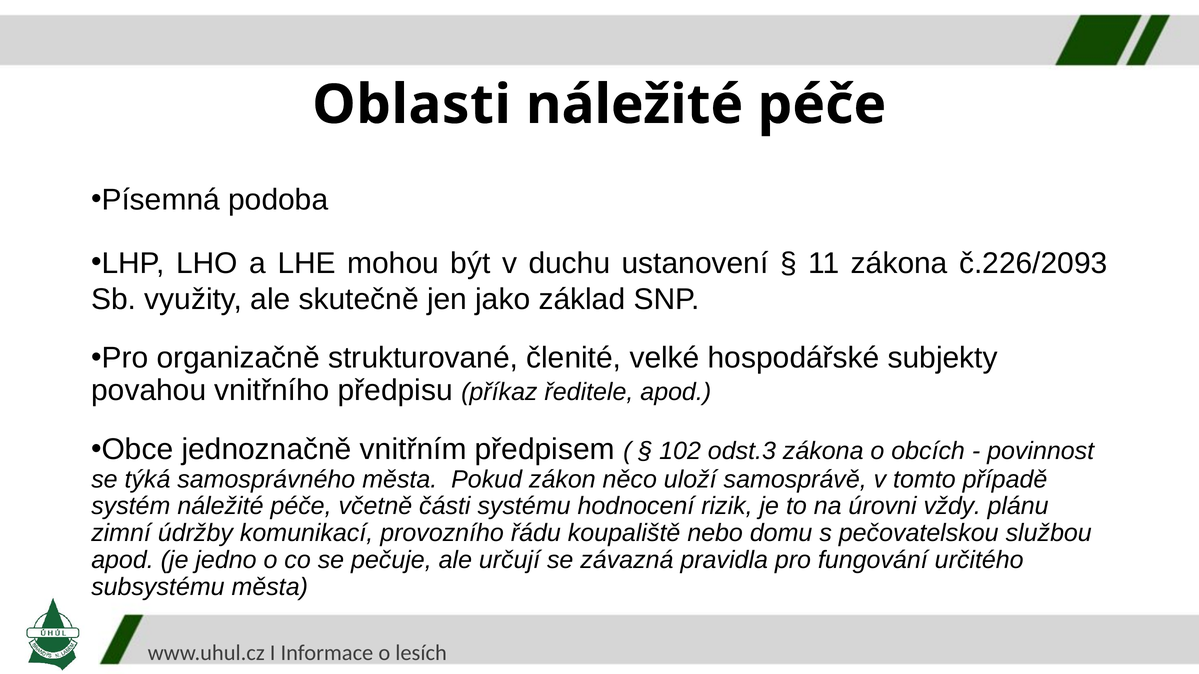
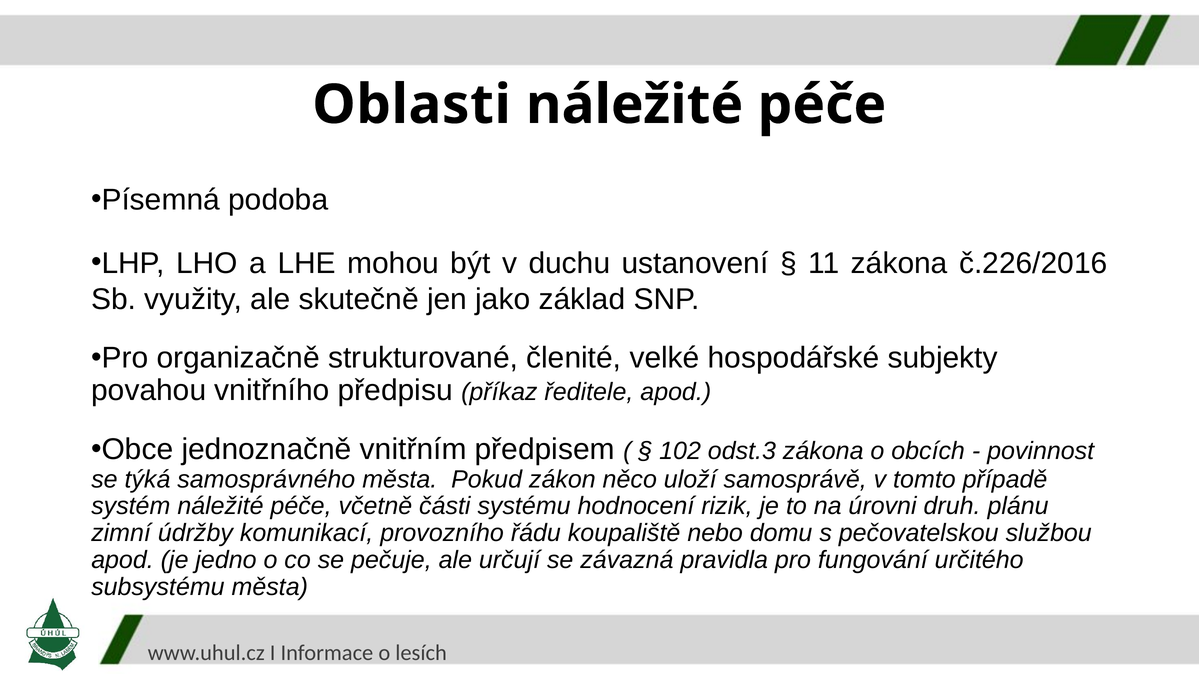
č.226/2093: č.226/2093 -> č.226/2016
vždy: vždy -> druh
